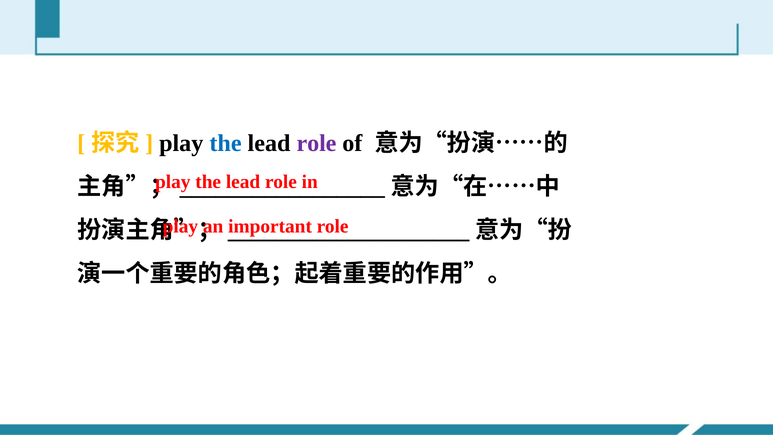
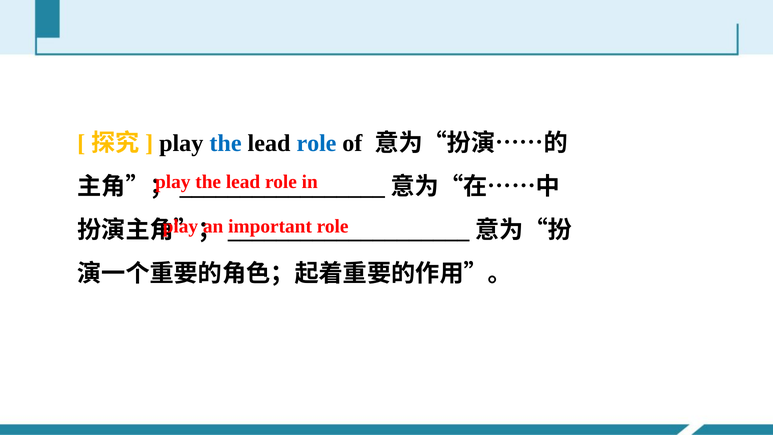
role at (316, 143) colour: purple -> blue
